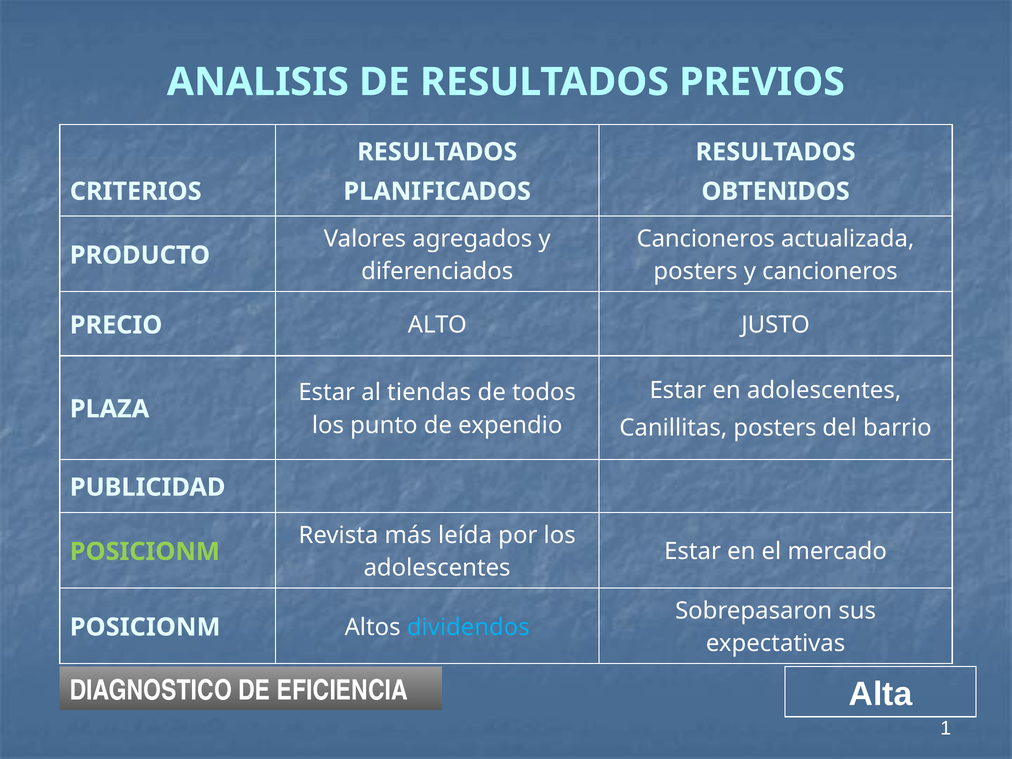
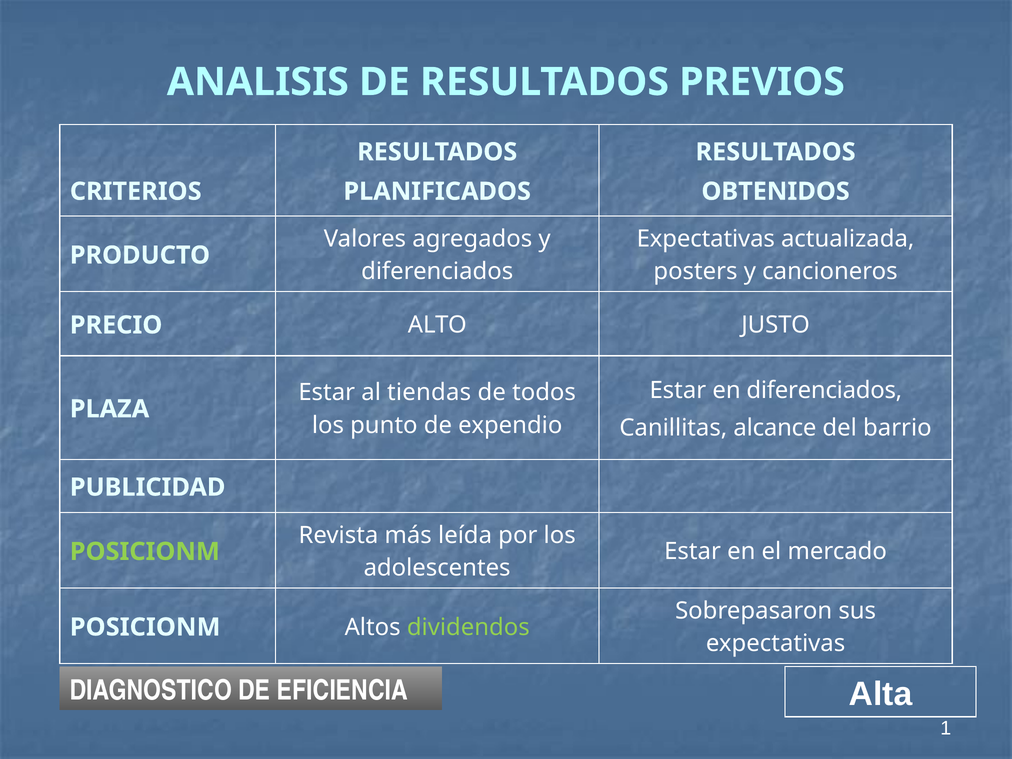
Cancioneros at (706, 239): Cancioneros -> Expectativas
en adolescentes: adolescentes -> diferenciados
Canillitas posters: posters -> alcance
dividendos colour: light blue -> light green
